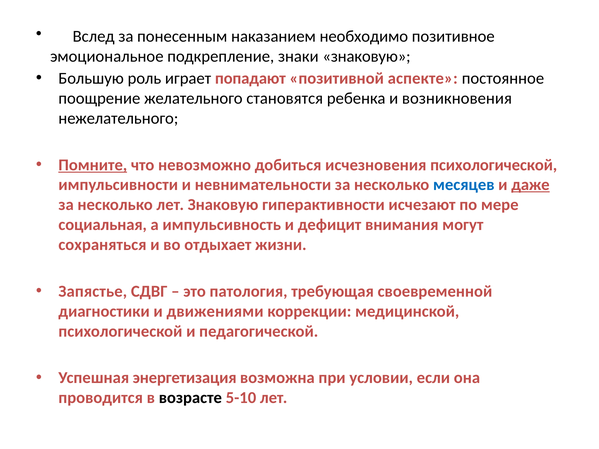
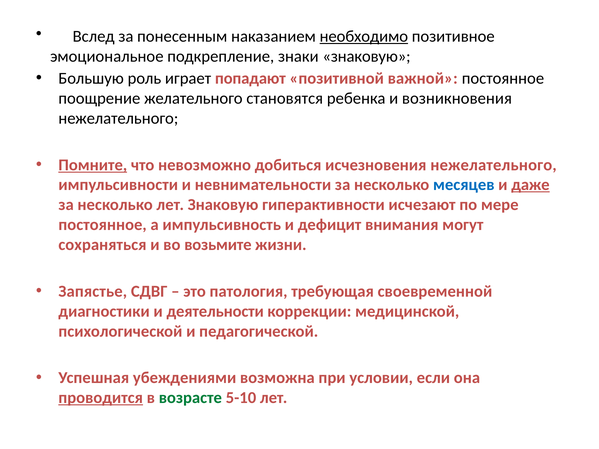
необходимо underline: none -> present
аспекте: аспекте -> важной
исчезновения психологической: психологической -> нежелательного
социальная at (103, 225): социальная -> постоянное
отдыхает: отдыхает -> возьмите
движениями: движениями -> деятельности
энергетизация: энергетизация -> убеждениями
проводится underline: none -> present
возрасте colour: black -> green
